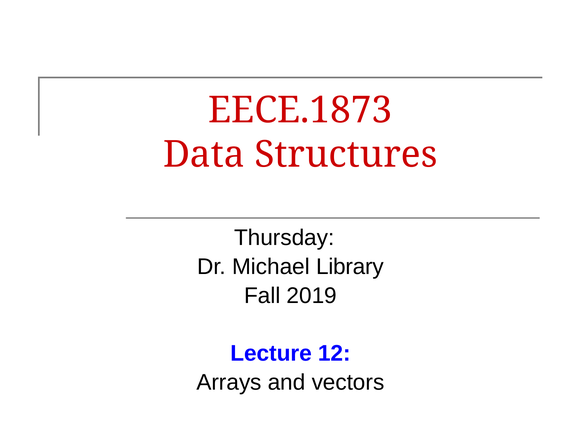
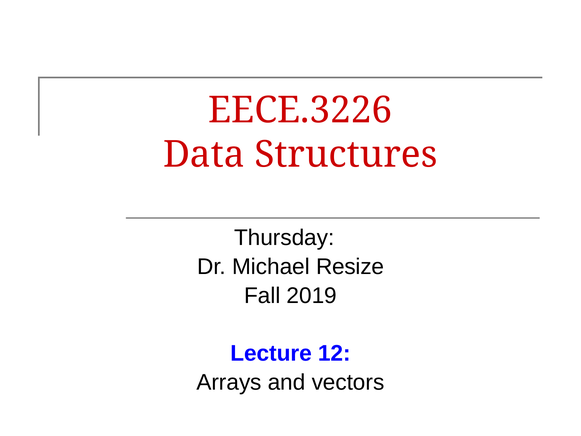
EECE.1873: EECE.1873 -> EECE.3226
Library: Library -> Resize
